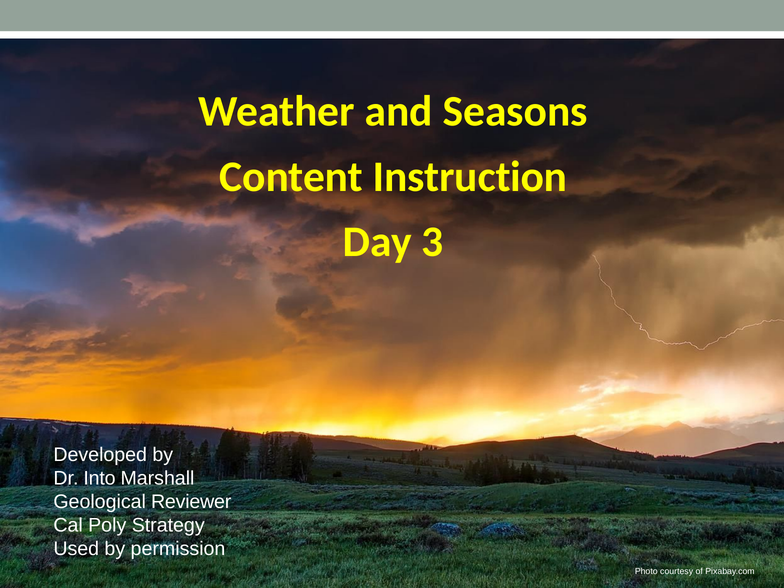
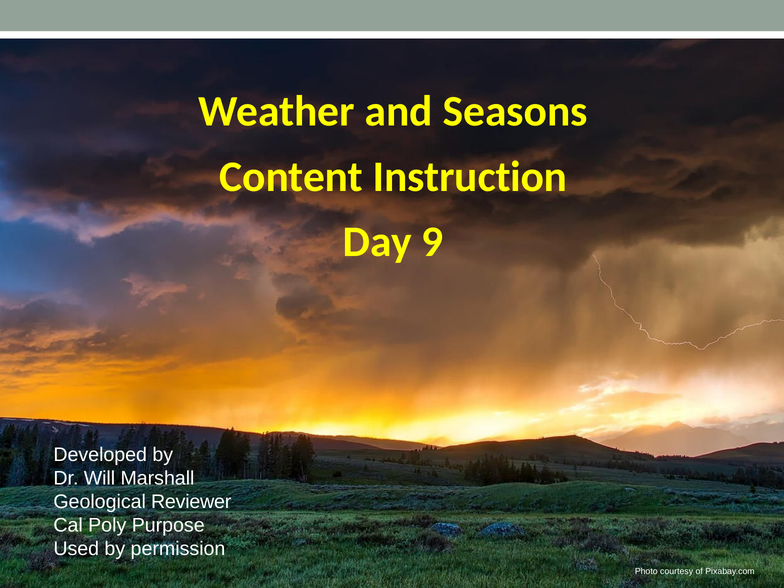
3: 3 -> 9
Into: Into -> Will
Strategy: Strategy -> Purpose
